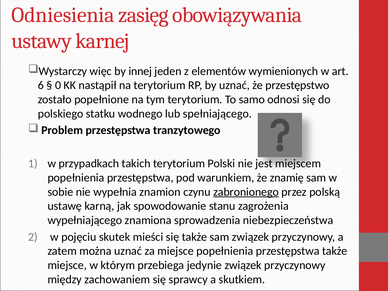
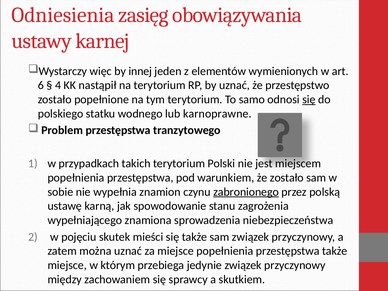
0: 0 -> 4
się at (309, 100) underline: none -> present
spełniającego: spełniającego -> karnoprawne
że znamię: znamię -> zostało
